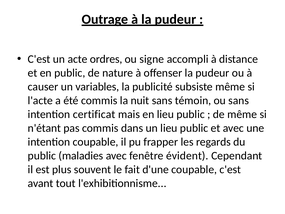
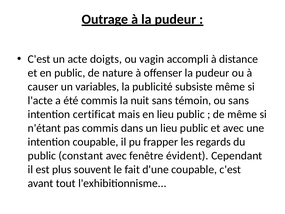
ordres: ordres -> doigts
signe: signe -> vagin
maladies: maladies -> constant
